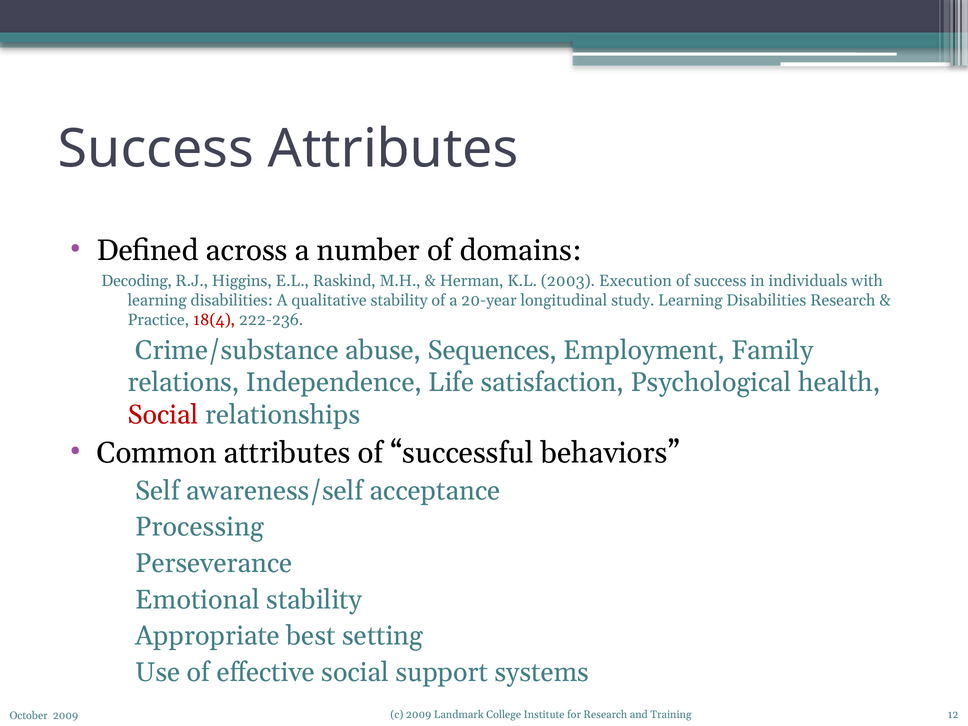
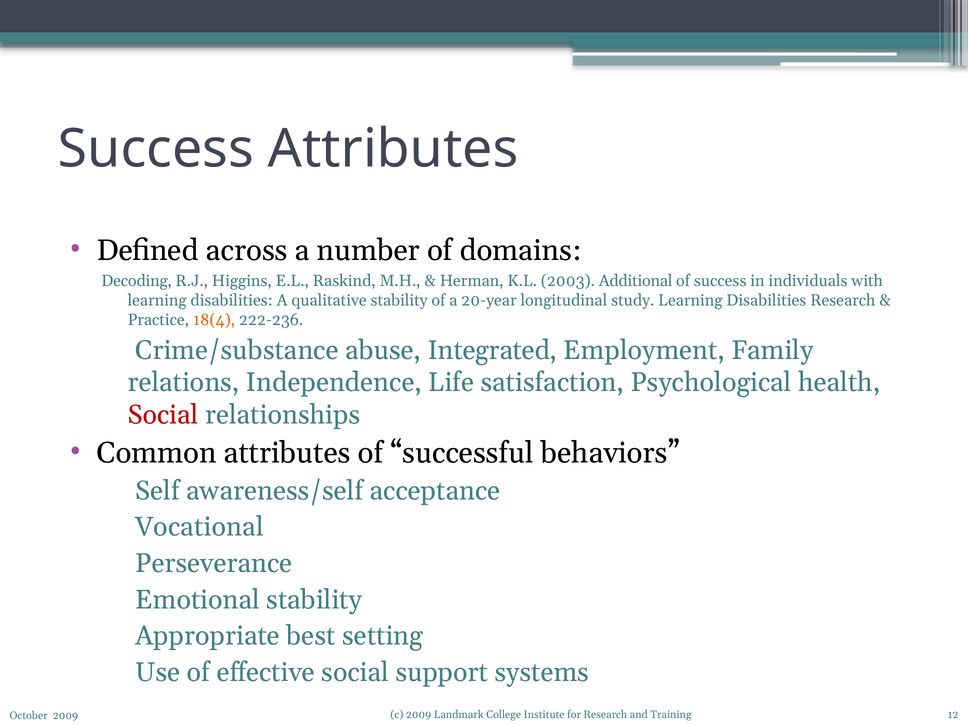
Execution: Execution -> Additional
18(4 colour: red -> orange
Sequences: Sequences -> Integrated
Processing: Processing -> Vocational
